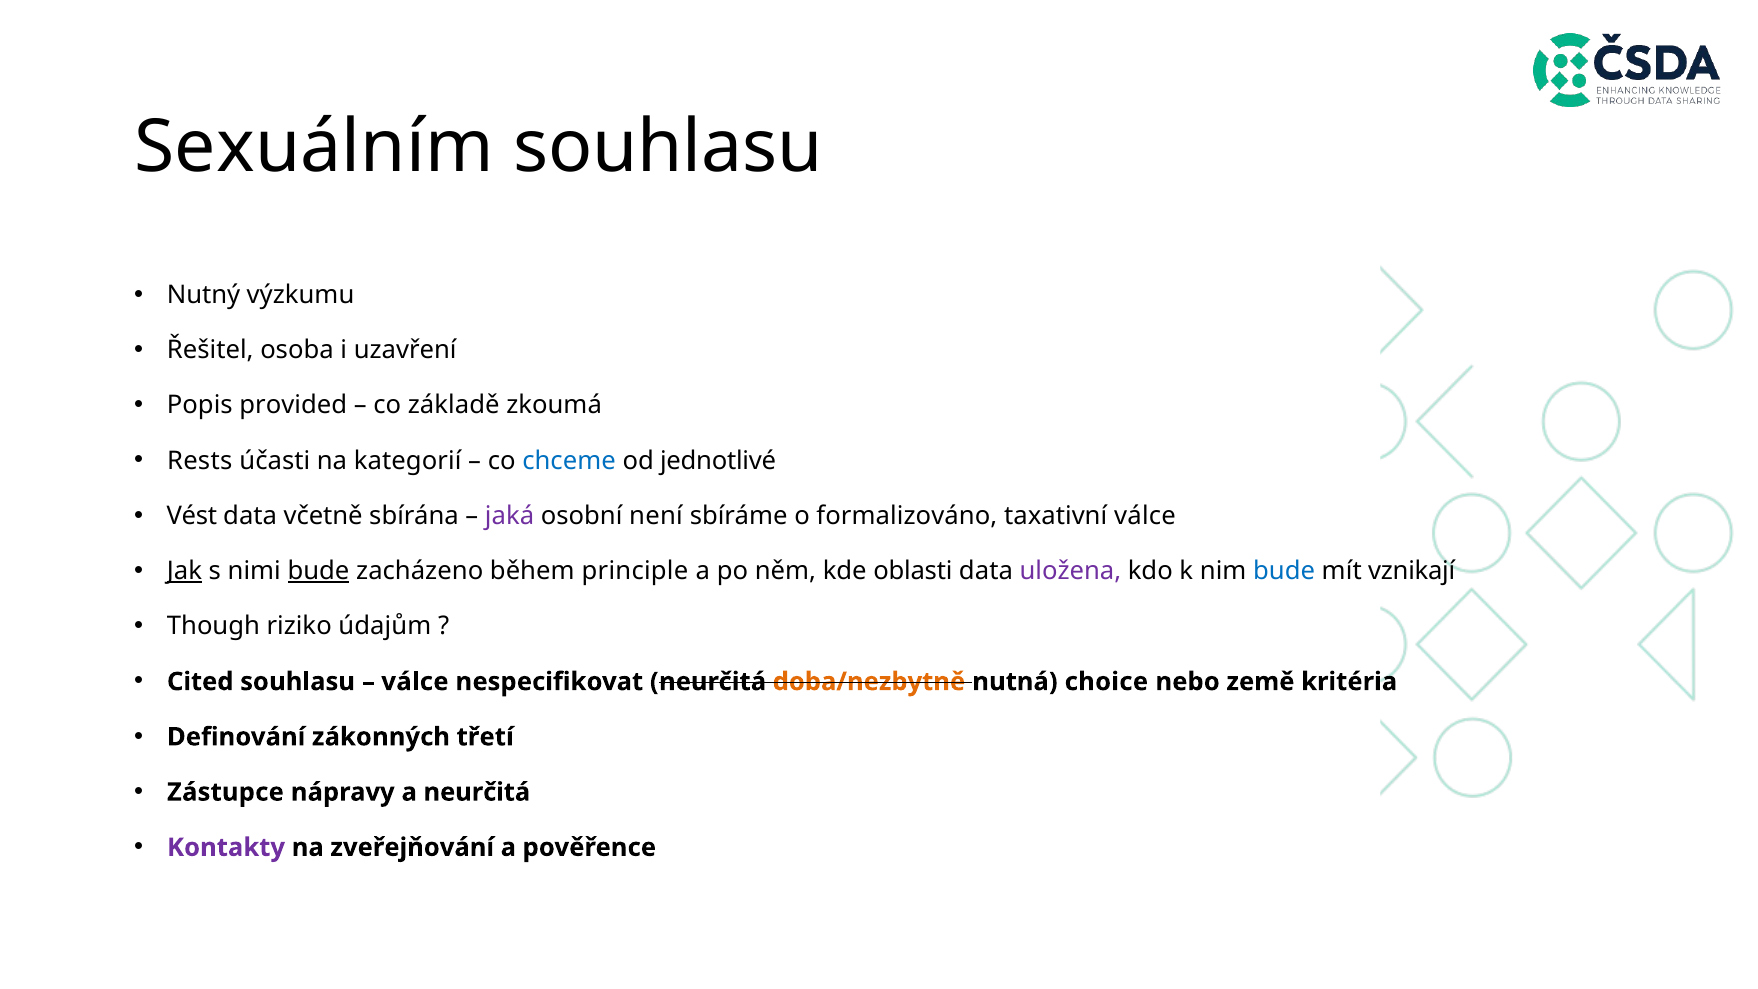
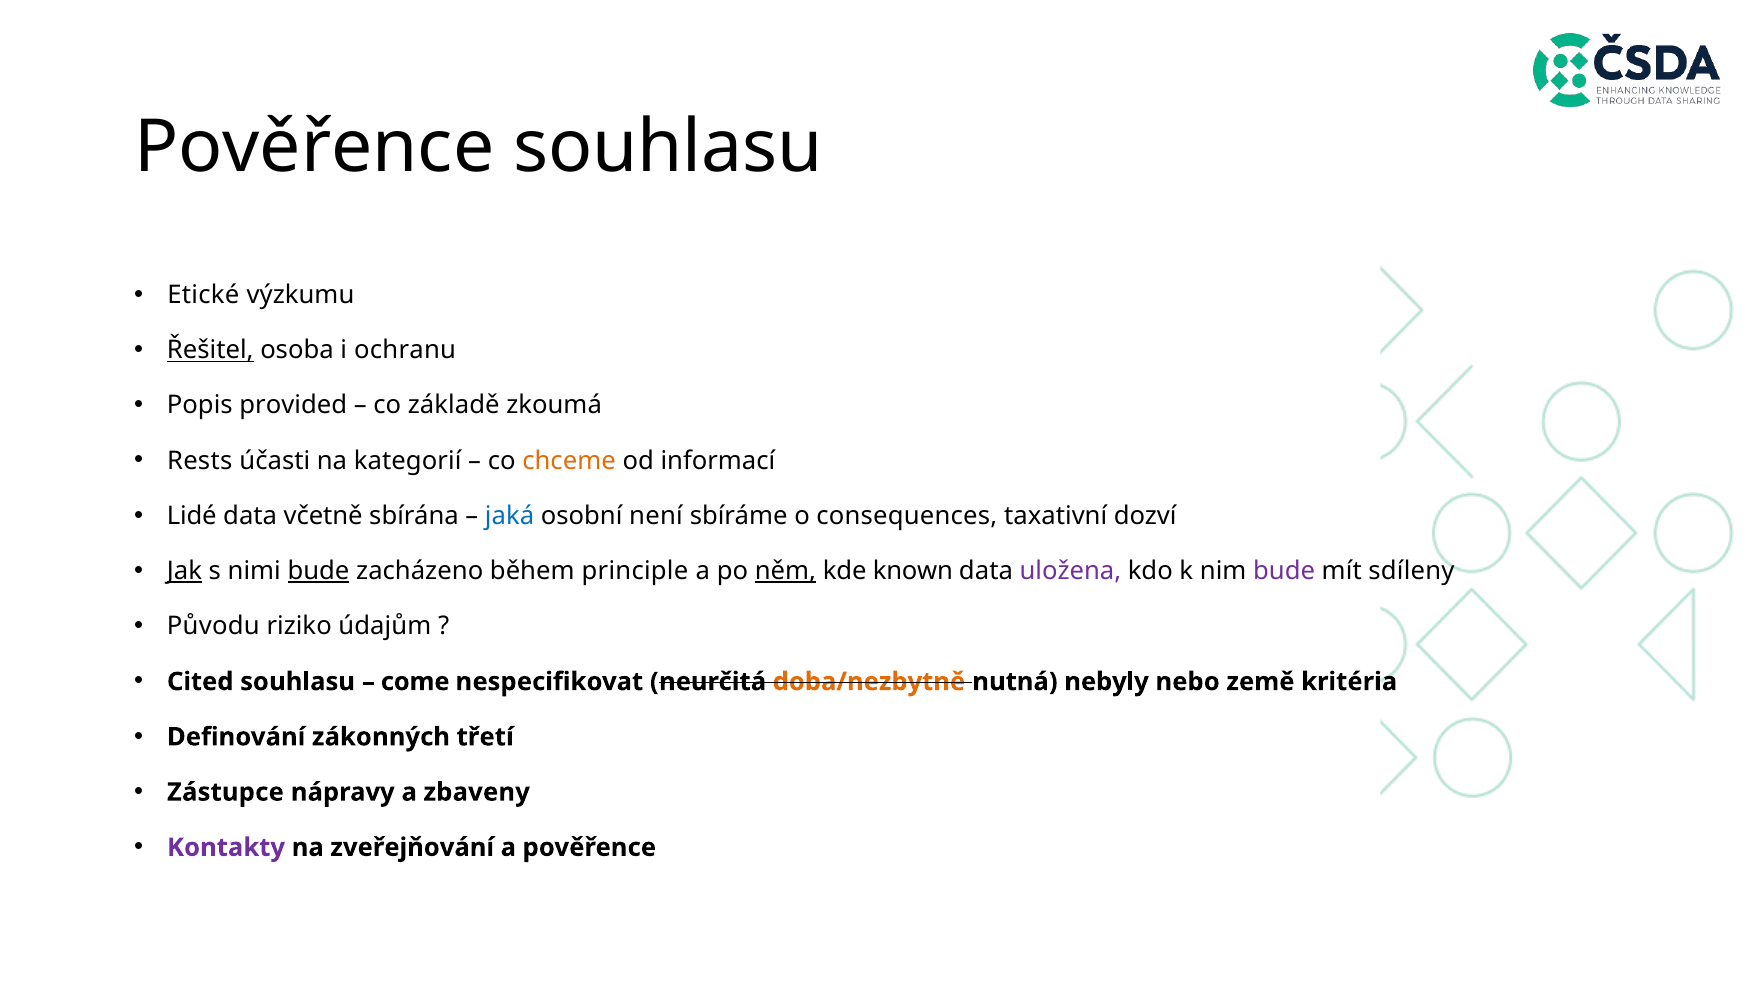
Sexuálním at (314, 148): Sexuálním -> Pověřence
Nutný: Nutný -> Etické
Řešitel underline: none -> present
uzavření: uzavření -> ochranu
chceme colour: blue -> orange
jednotlivé: jednotlivé -> informací
Vést: Vést -> Lidé
jaká colour: purple -> blue
formalizováno: formalizováno -> consequences
taxativní válce: válce -> dozví
něm underline: none -> present
oblasti: oblasti -> known
bude at (1284, 571) colour: blue -> purple
vznikají: vznikají -> sdíleny
Though: Though -> Původu
válce at (415, 682): válce -> come
choice: choice -> nebyly
a neurčitá: neurčitá -> zbaveny
